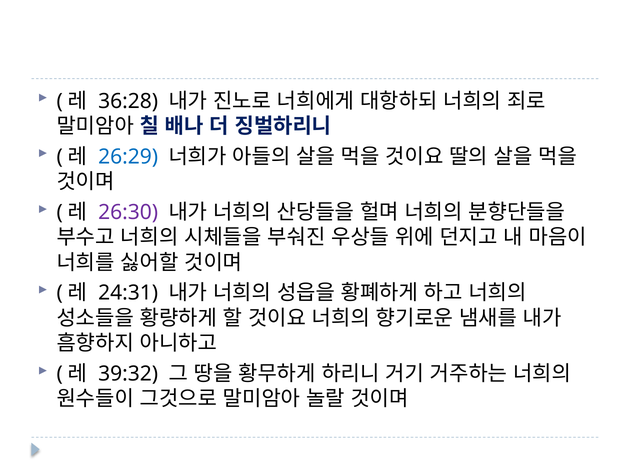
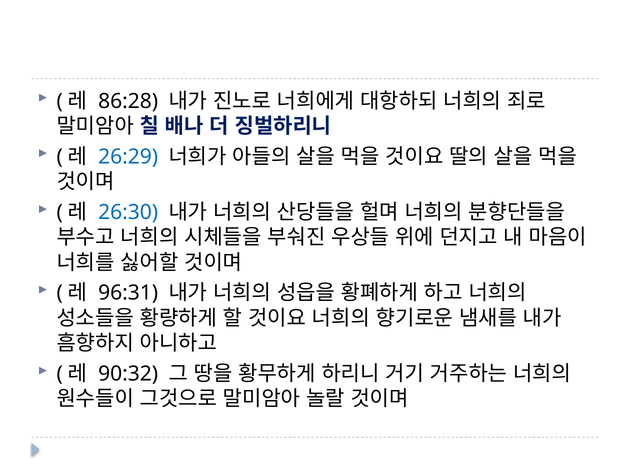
36:28: 36:28 -> 86:28
26:30 colour: purple -> blue
24:31: 24:31 -> 96:31
39:32: 39:32 -> 90:32
